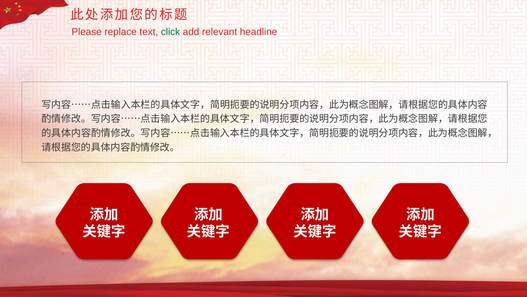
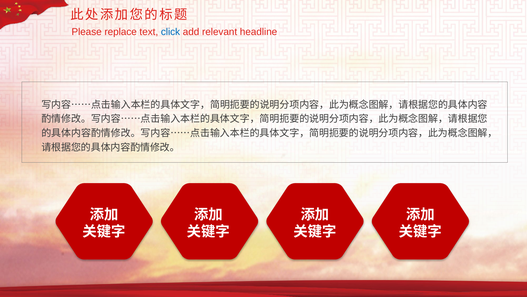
click colour: green -> blue
